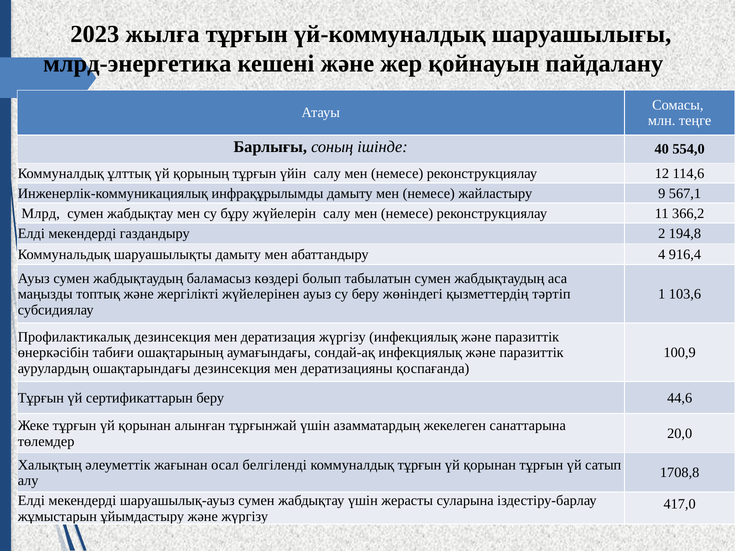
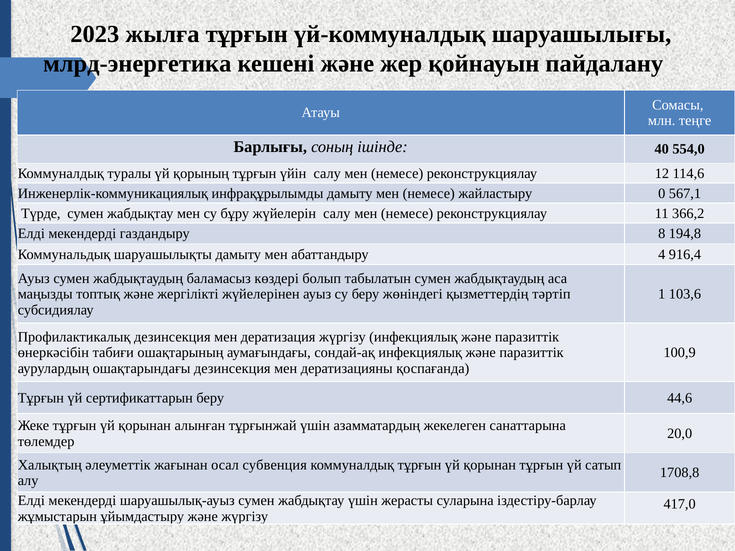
ұлттық: ұлттық -> туралы
9: 9 -> 0
Млрд: Млрд -> Түрде
2: 2 -> 8
белгіленді: белгіленді -> субвенция
